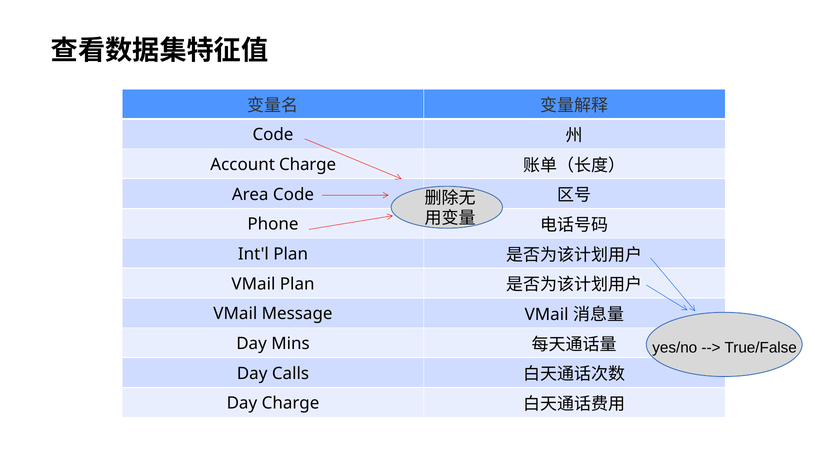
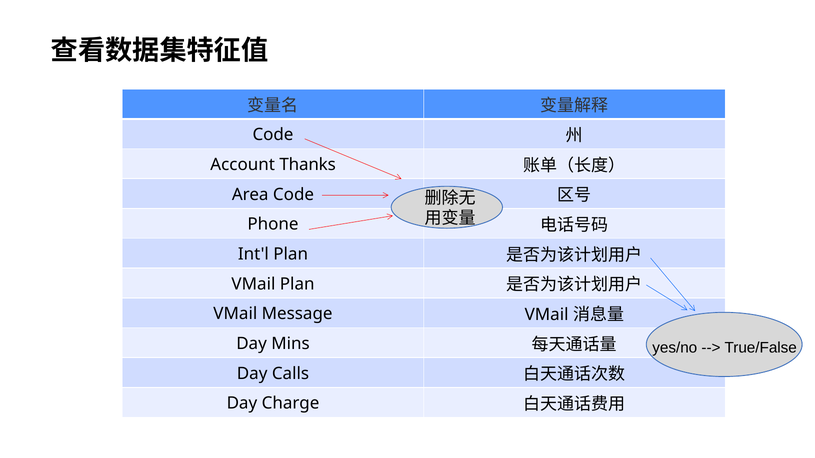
Account Charge: Charge -> Thanks
